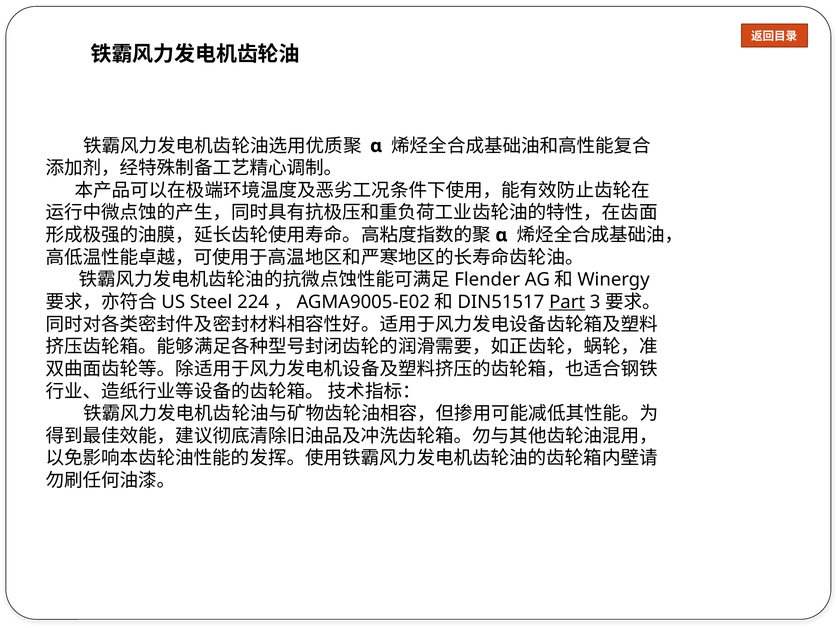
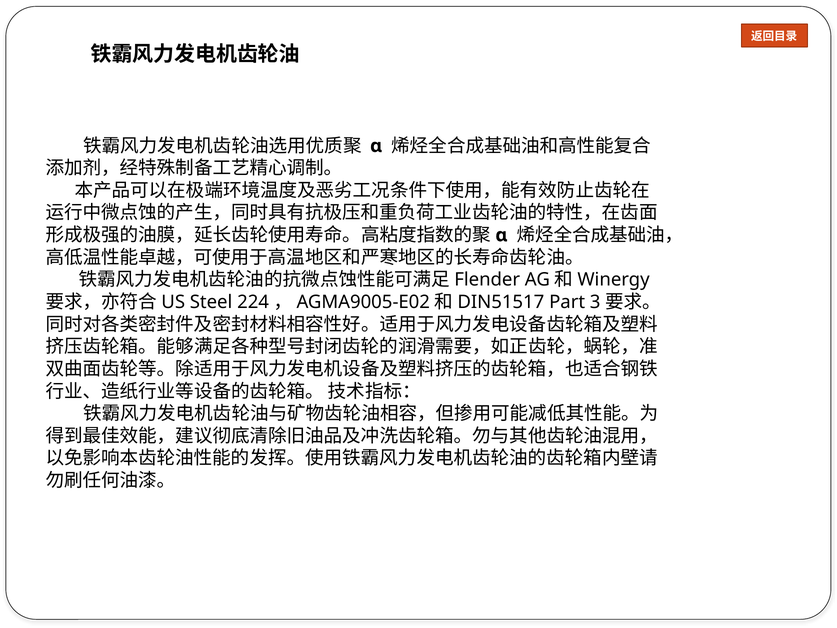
Part underline: present -> none
